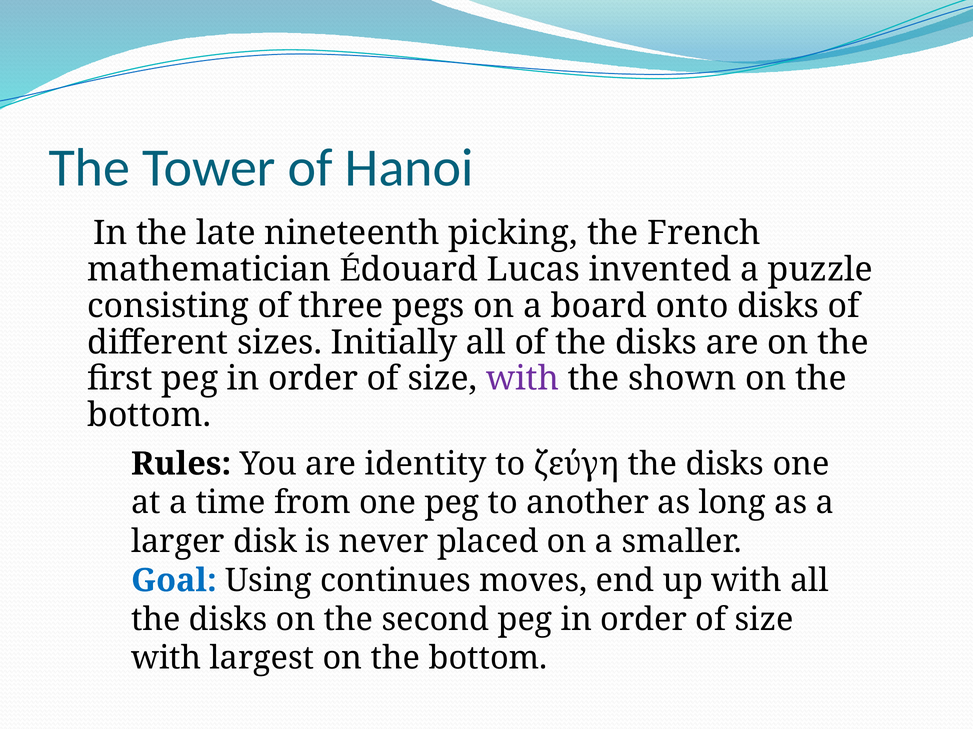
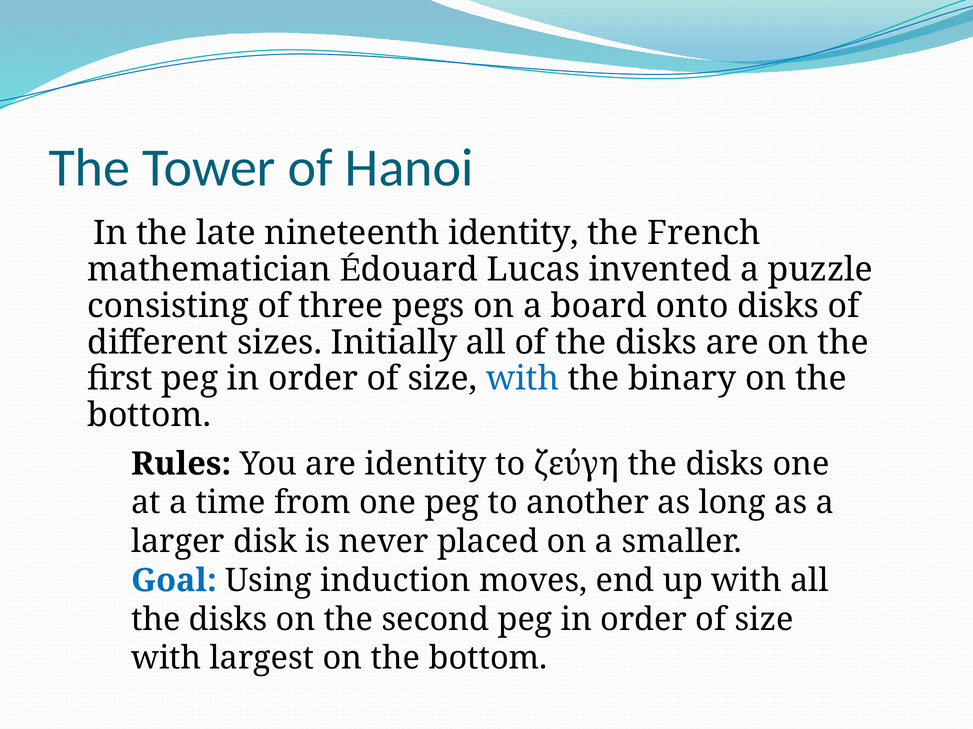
nineteenth picking: picking -> identity
with at (523, 379) colour: purple -> blue
shown: shown -> binary
continues: continues -> induction
